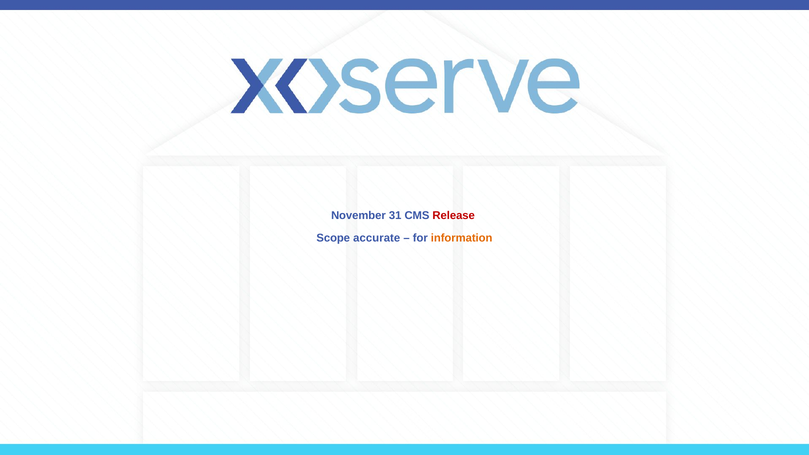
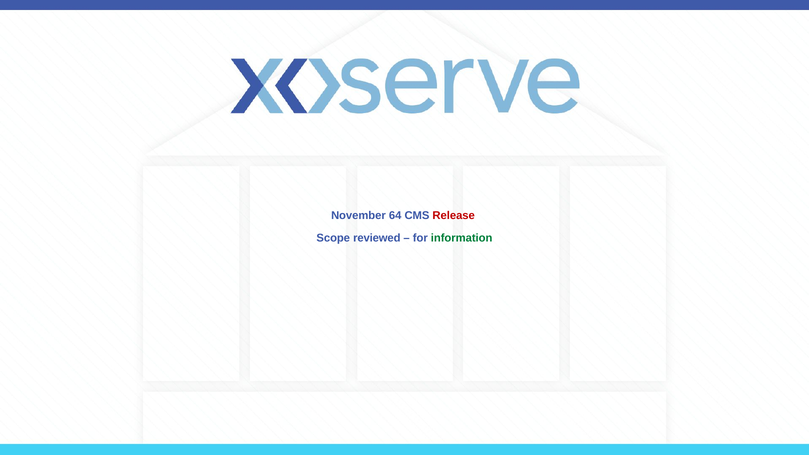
31: 31 -> 64
accurate: accurate -> reviewed
information colour: orange -> green
